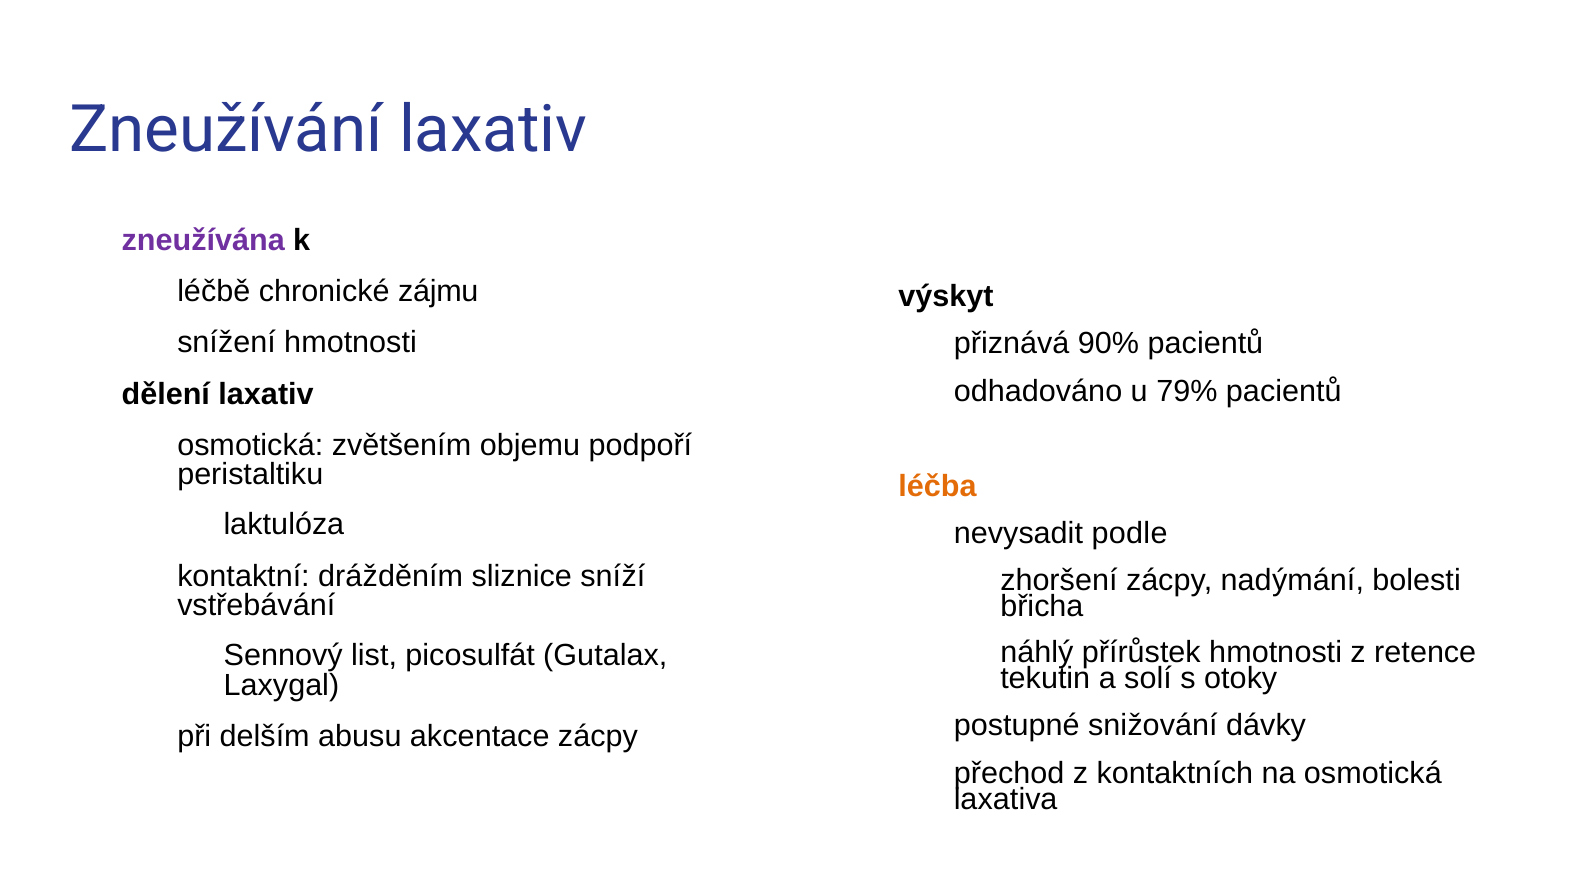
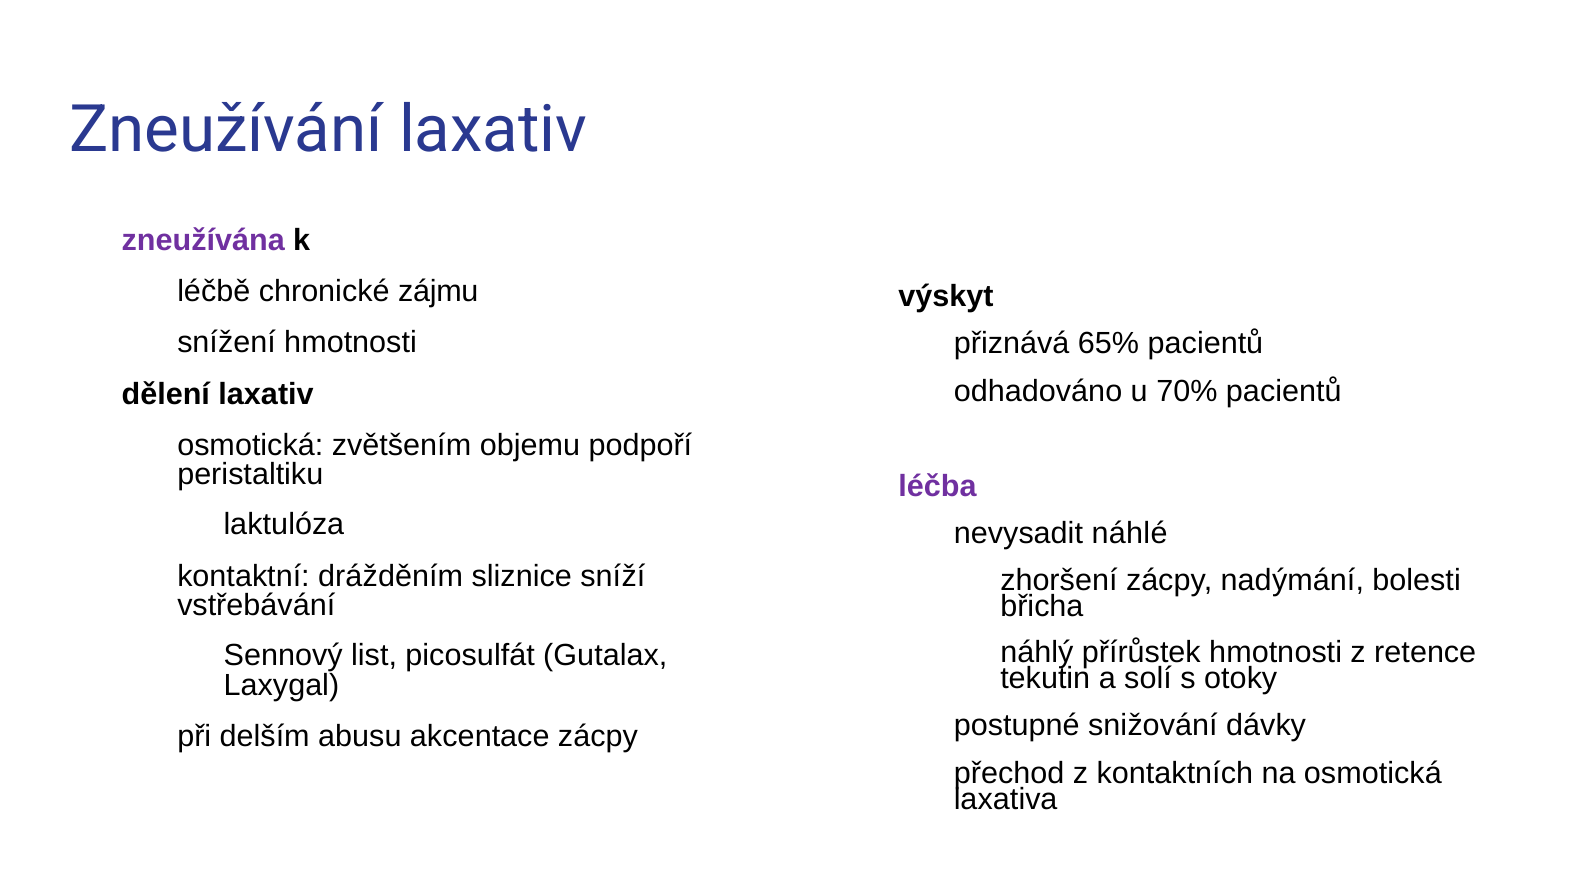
90%: 90% -> 65%
79%: 79% -> 70%
léčba colour: orange -> purple
podle: podle -> náhlé
